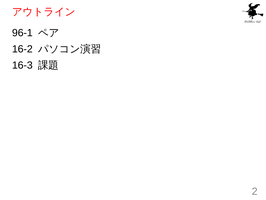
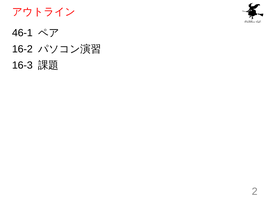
96-1: 96-1 -> 46-1
